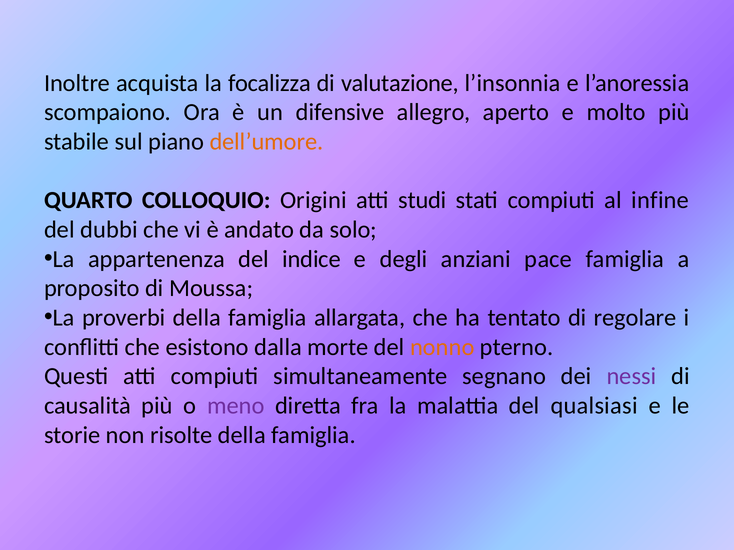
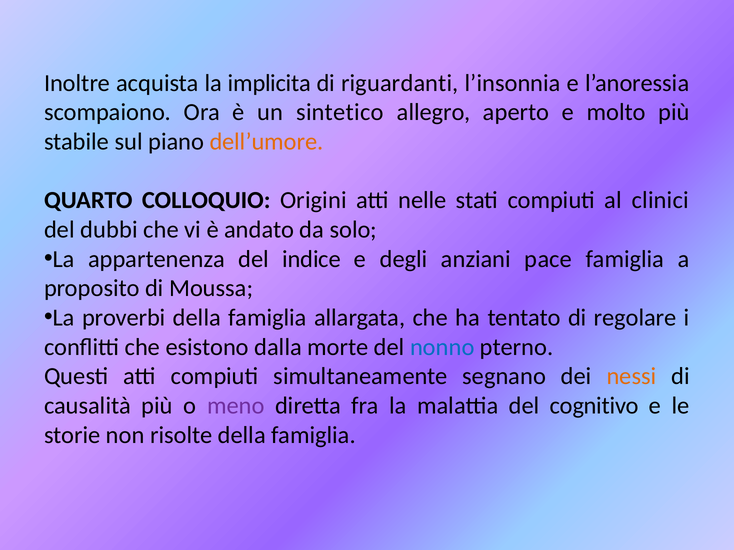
focalizza: focalizza -> implicita
valutazione: valutazione -> riguardanti
difensive: difensive -> sintetico
studi: studi -> nelle
infine: infine -> clinici
nonno colour: orange -> blue
nessi colour: purple -> orange
qualsiasi: qualsiasi -> cognitivo
